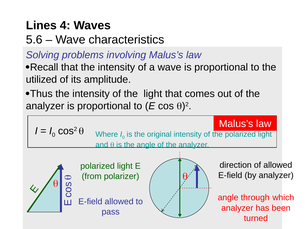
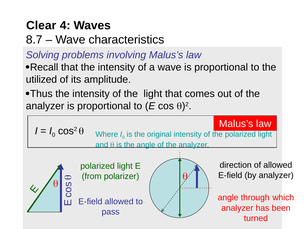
Lines: Lines -> Clear
5.6: 5.6 -> 8.7
